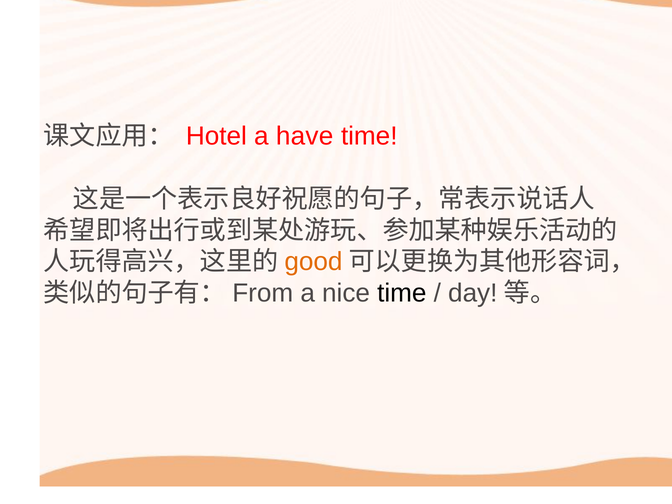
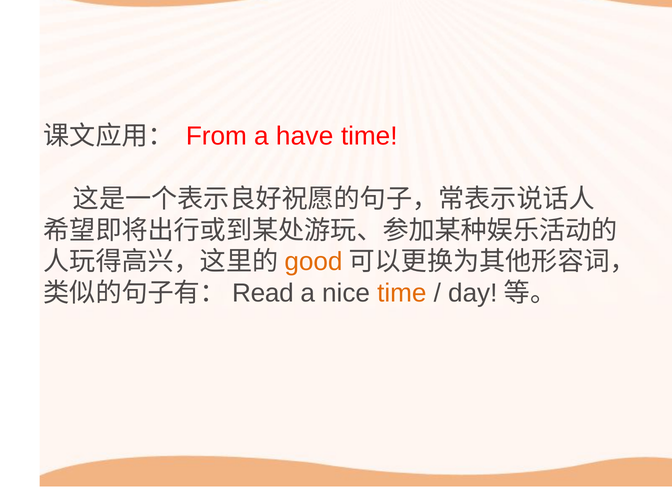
Hotel: Hotel -> From
From: From -> Read
time at (402, 293) colour: black -> orange
